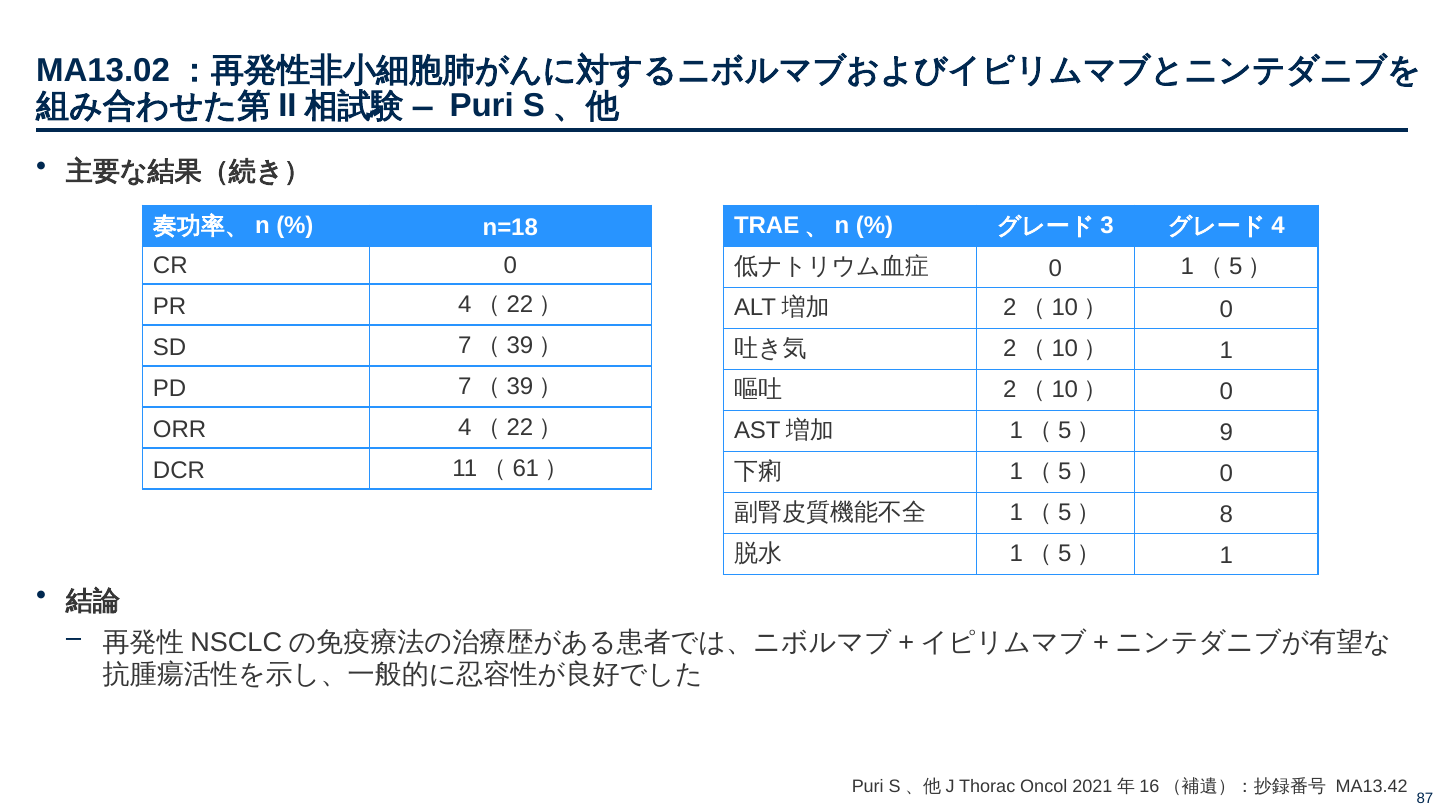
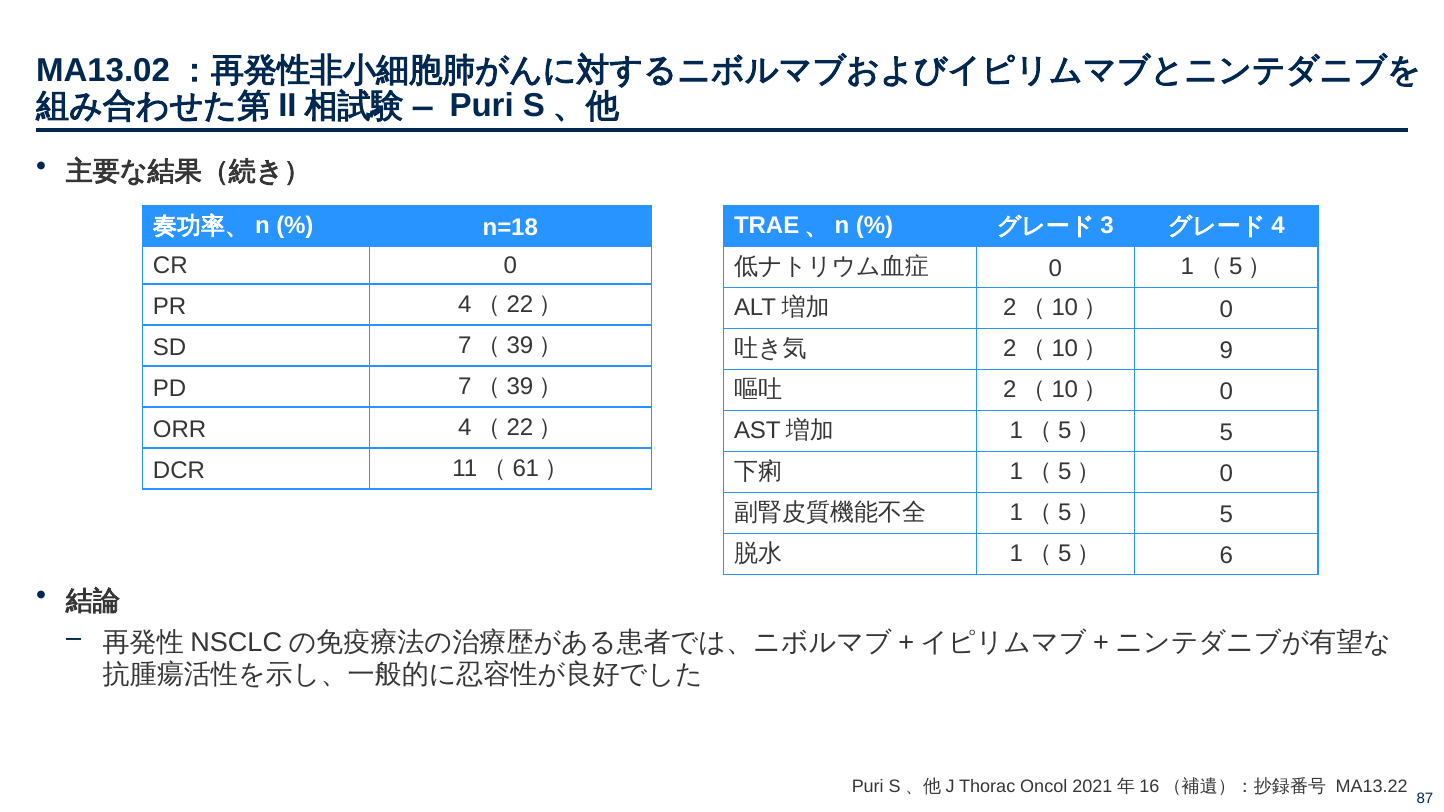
2（10） 1: 1 -> 9
9 at (1226, 433): 9 -> 5
8 at (1226, 515): 8 -> 5
1（5） 1: 1 -> 6
MA13.42: MA13.42 -> MA13.22
